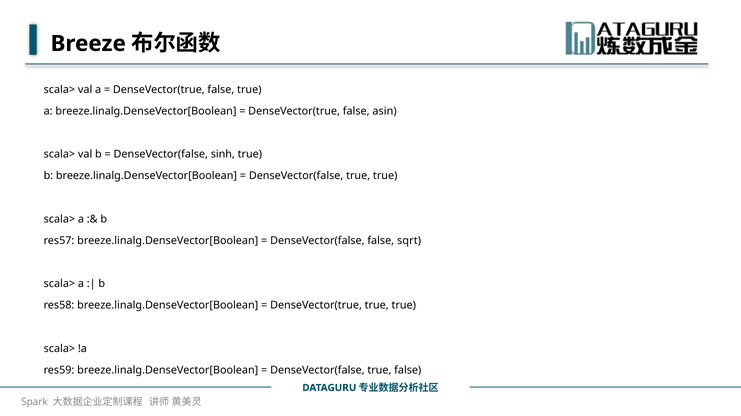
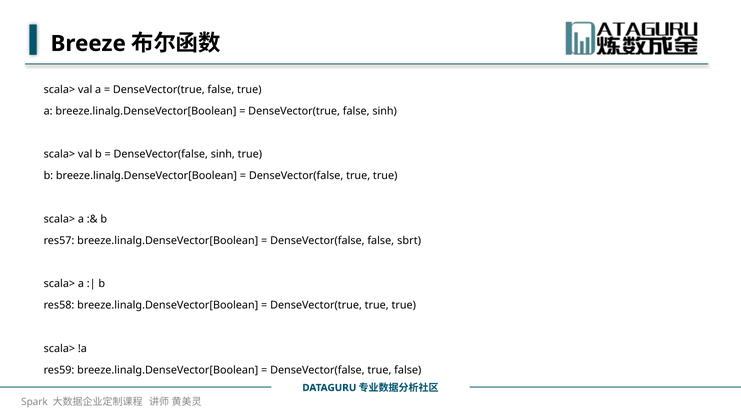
false asin: asin -> sinh
sqrt: sqrt -> sbrt
